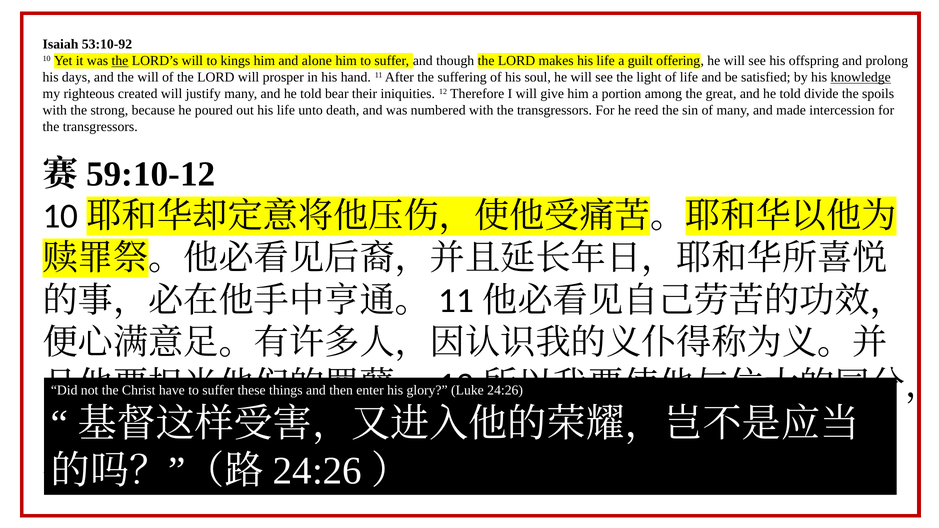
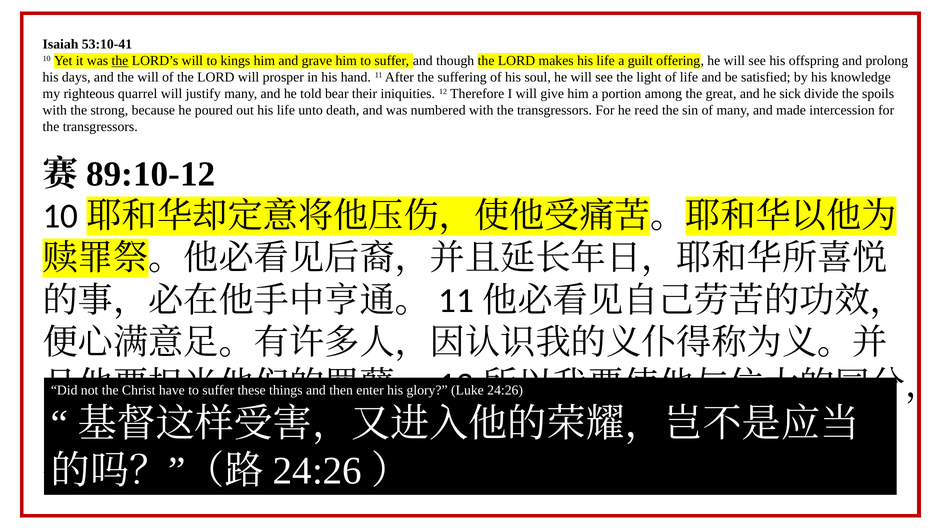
53:10-92: 53:10-92 -> 53:10-41
alone: alone -> grave
knowledge underline: present -> none
created: created -> quarrel
great and he told: told -> sick
59:10-12: 59:10-12 -> 89:10-12
